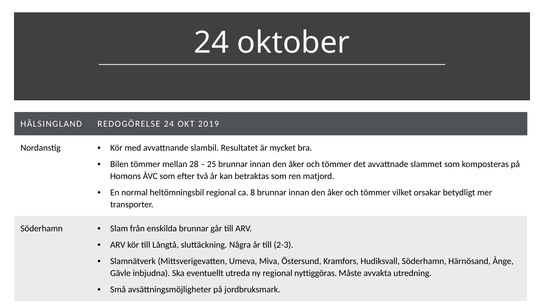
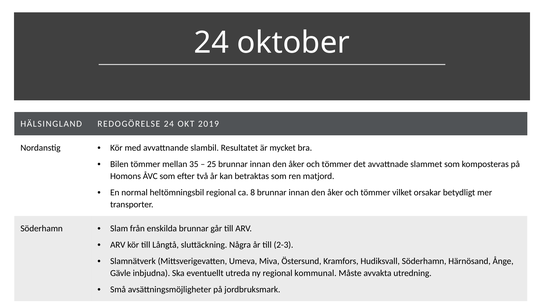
28: 28 -> 35
nyttiggöras: nyttiggöras -> kommunal
